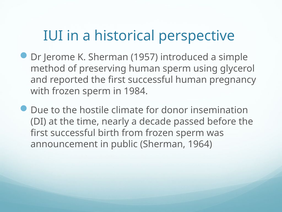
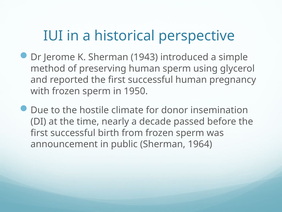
1957: 1957 -> 1943
1984: 1984 -> 1950
